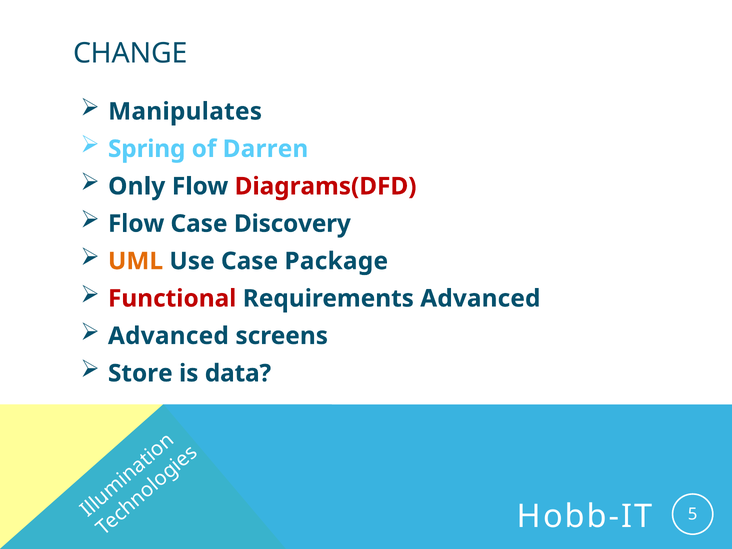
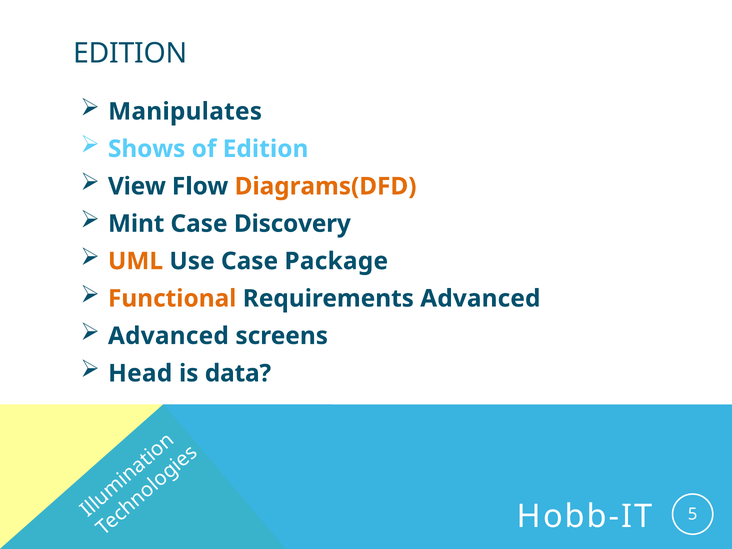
CHANGE at (130, 53): CHANGE -> EDITION
Spring: Spring -> Shows
of Darren: Darren -> Edition
Only: Only -> View
Diagrams(DFD colour: red -> orange
Flow at (136, 224): Flow -> Mint
Functional colour: red -> orange
Store: Store -> Head
